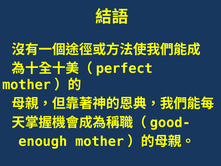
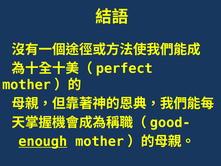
enough underline: none -> present
